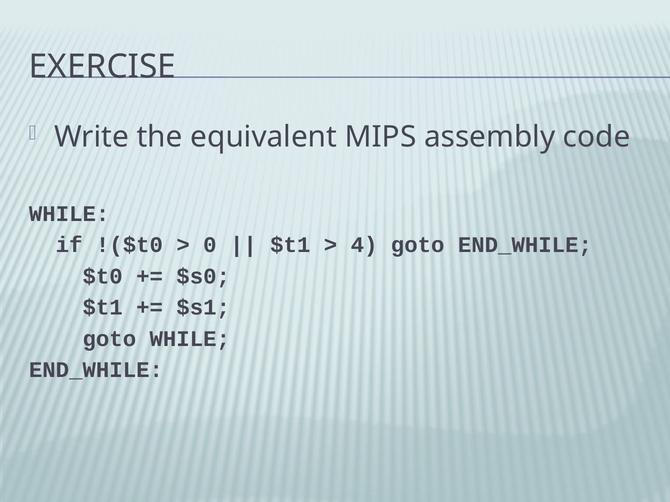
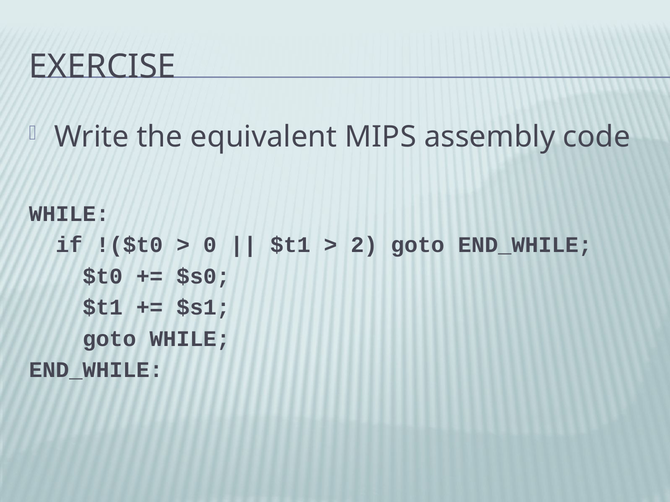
4: 4 -> 2
